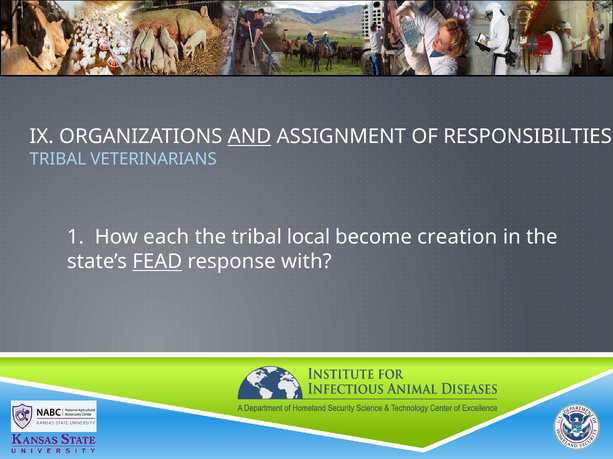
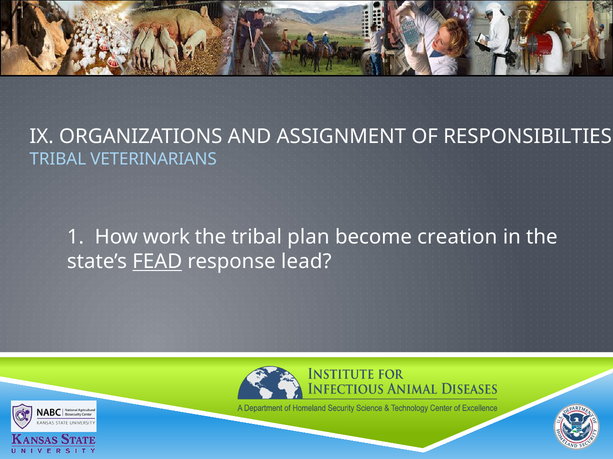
AND underline: present -> none
each: each -> work
local: local -> plan
with: with -> lead
